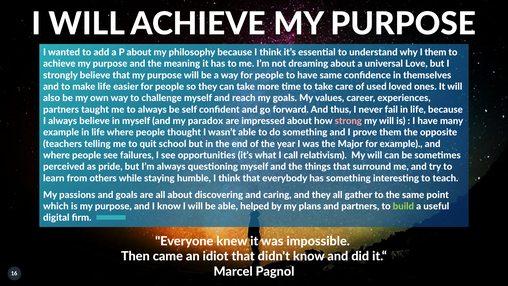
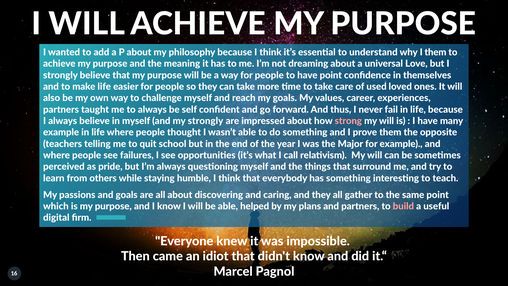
have same: same -> point
my paradox: paradox -> strongly
build colour: light green -> pink
